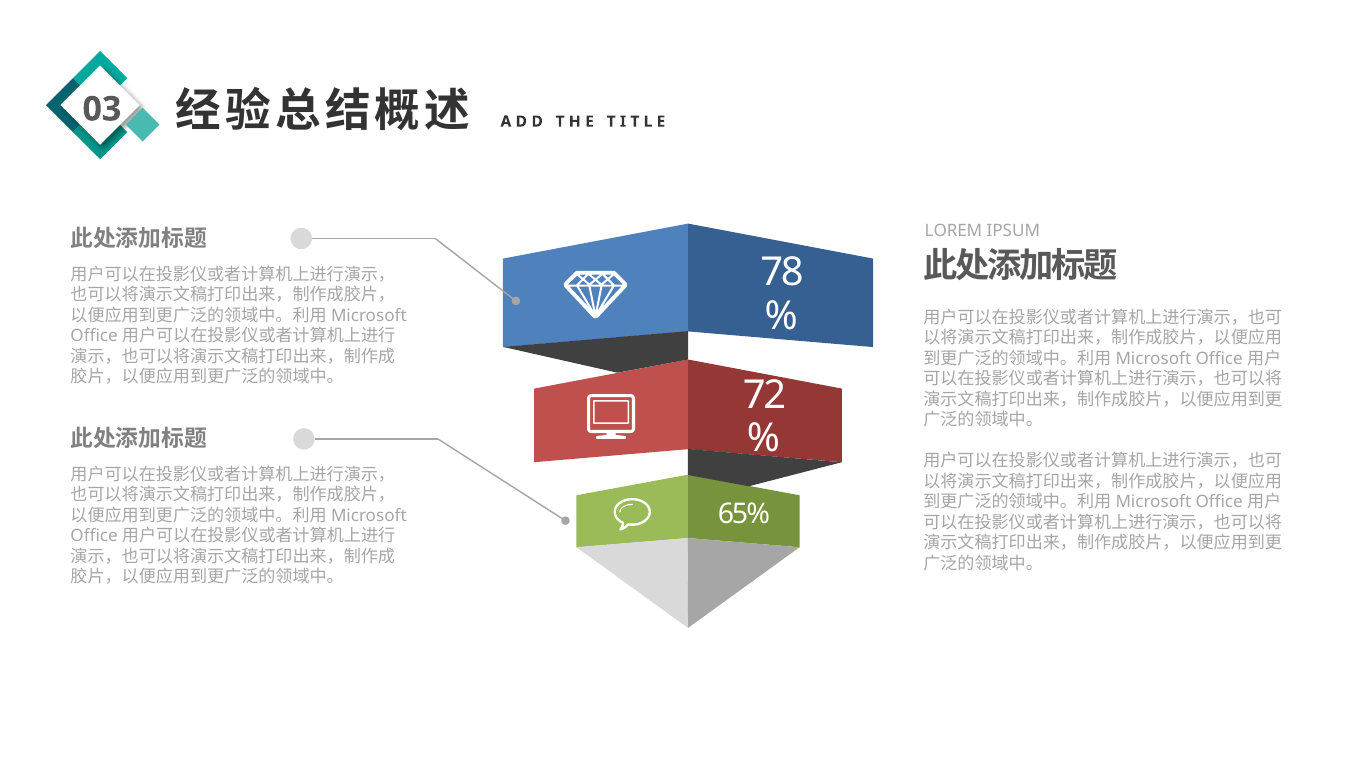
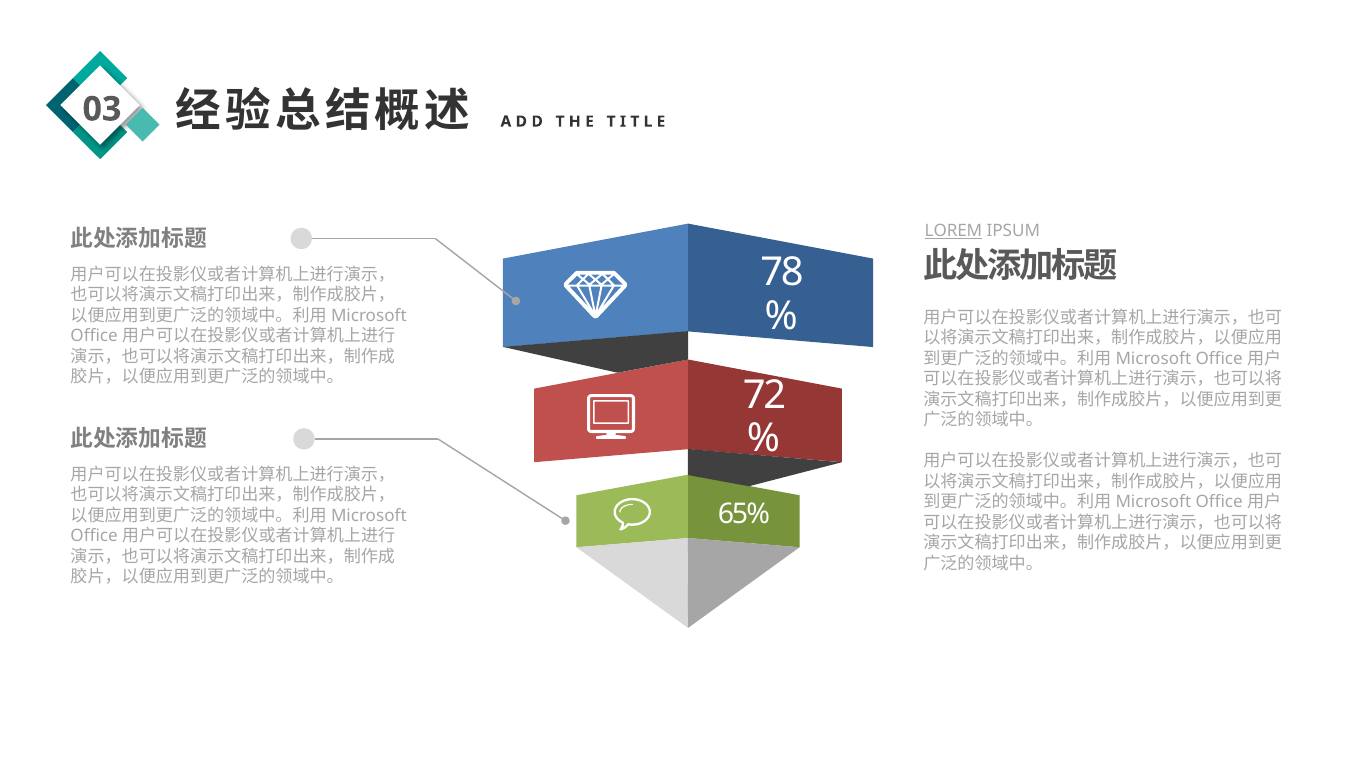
LOREM underline: none -> present
